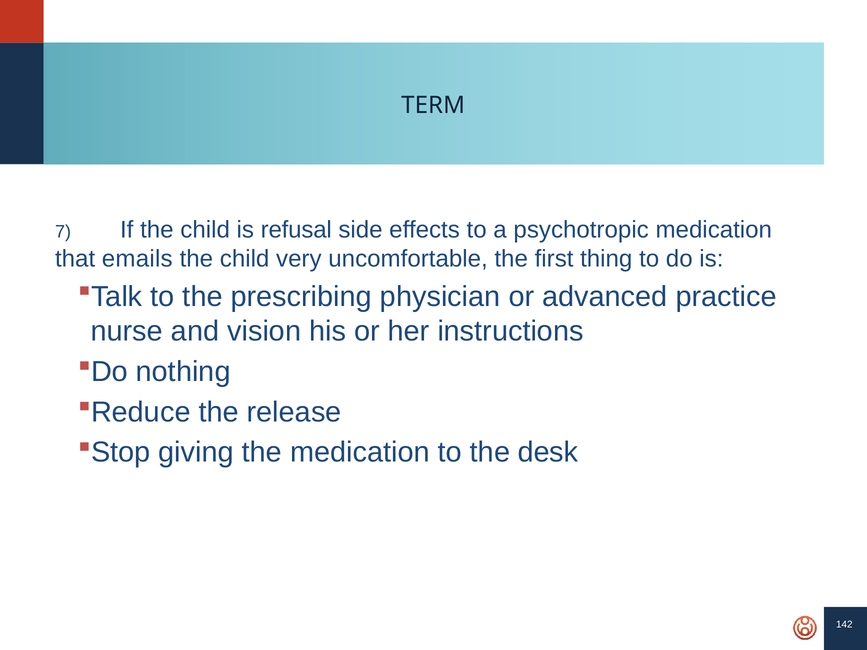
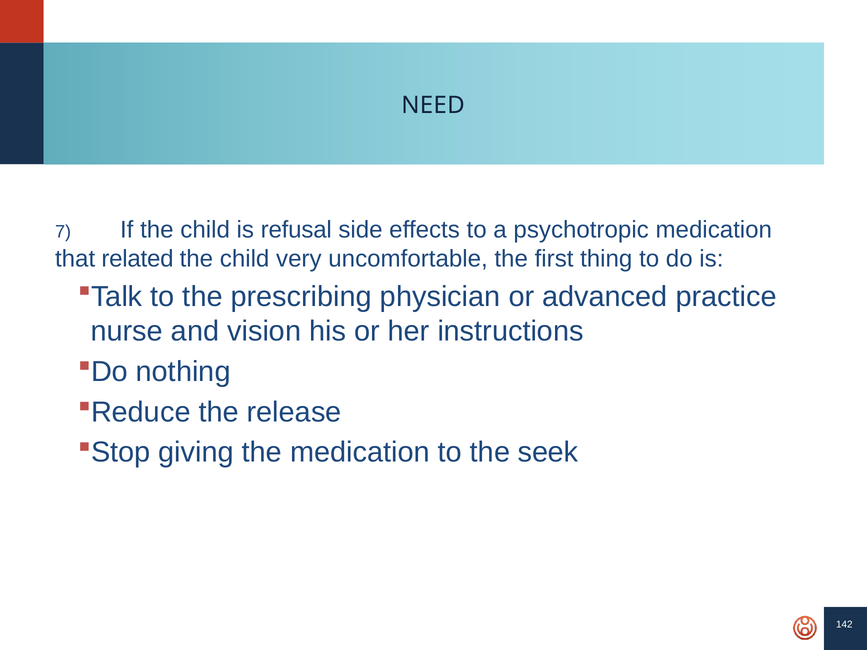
TERM: TERM -> NEED
emails: emails -> related
desk: desk -> seek
